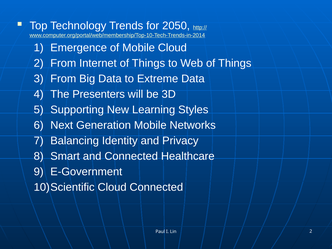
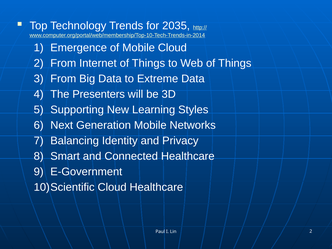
2050: 2050 -> 2035
Cloud Connected: Connected -> Healthcare
